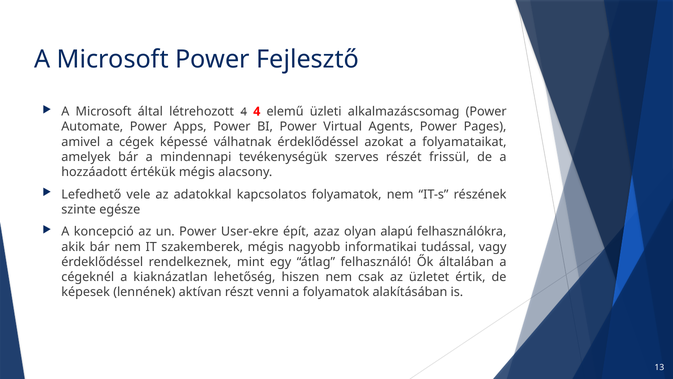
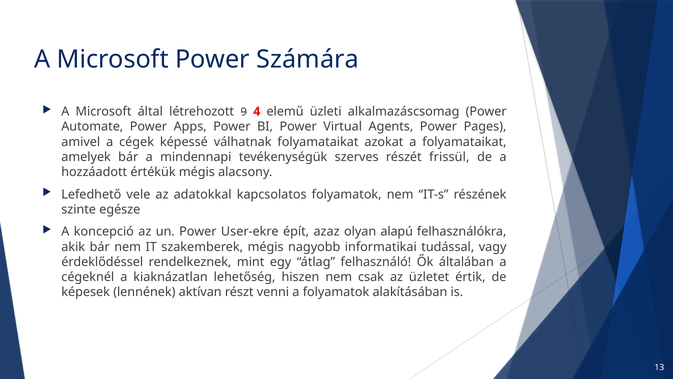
Fejlesztő: Fejlesztő -> Számára
létrehozott 4: 4 -> 9
válhatnak érdeklődéssel: érdeklődéssel -> folyamataikat
